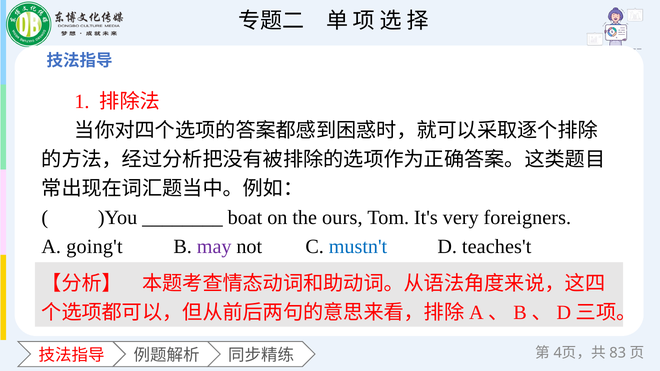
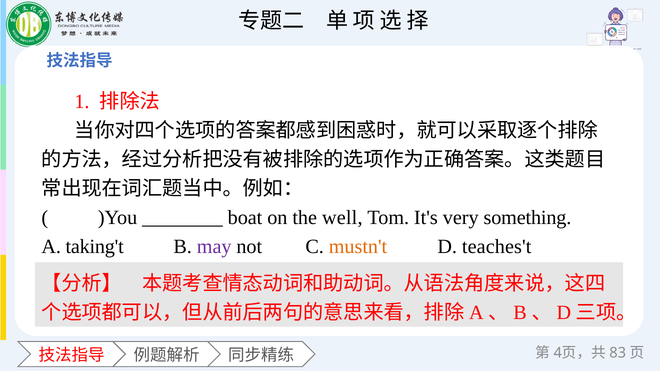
ours: ours -> well
foreigners: foreigners -> something
going't: going't -> taking't
mustn't colour: blue -> orange
